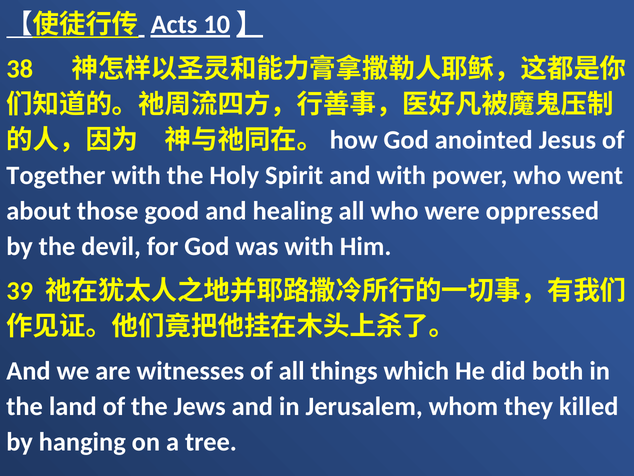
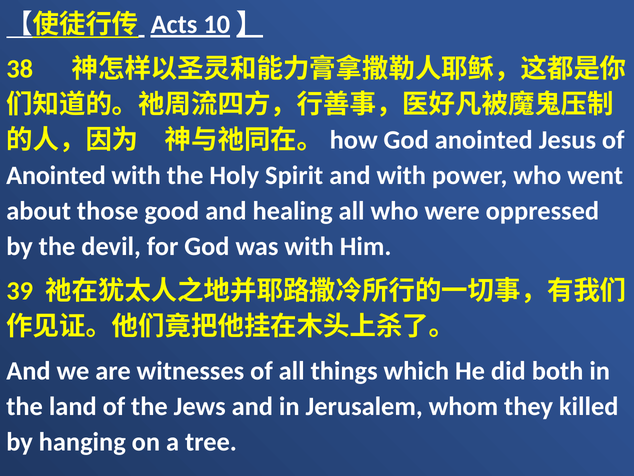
Together at (56, 175): Together -> Anointed
